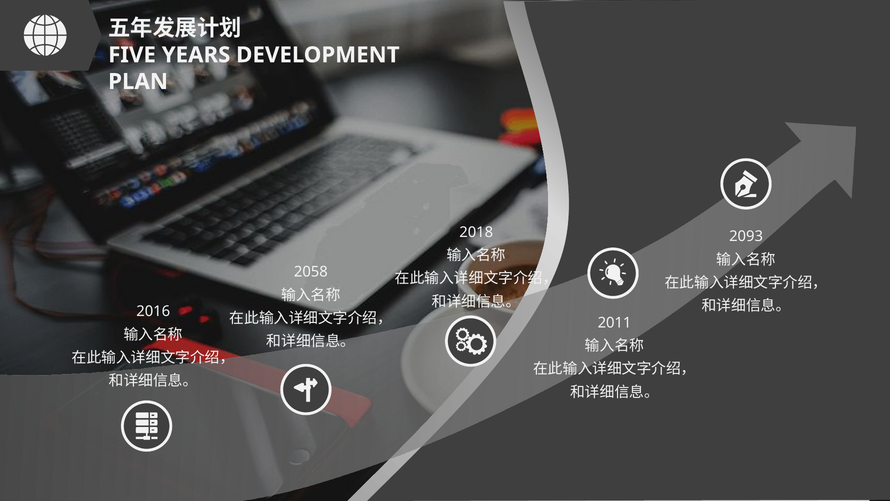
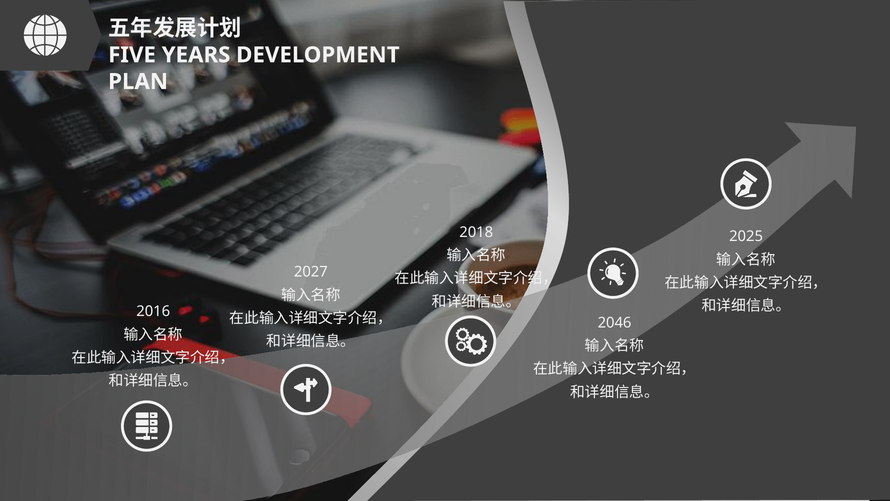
2093: 2093 -> 2025
2058: 2058 -> 2027
2011: 2011 -> 2046
